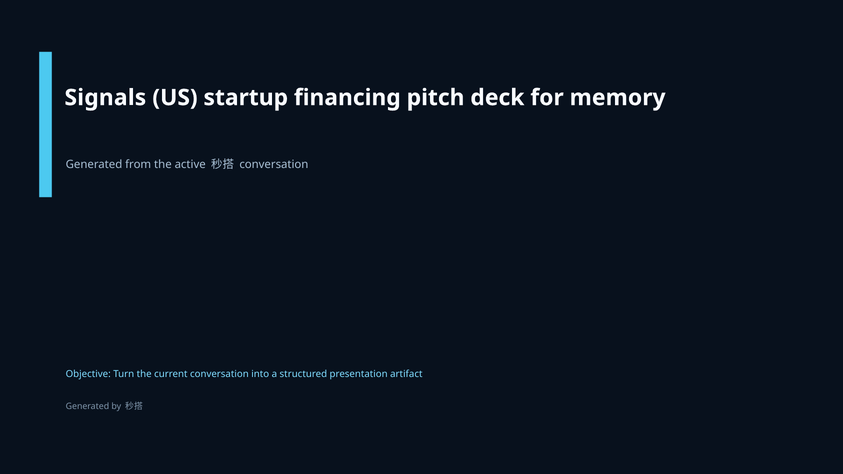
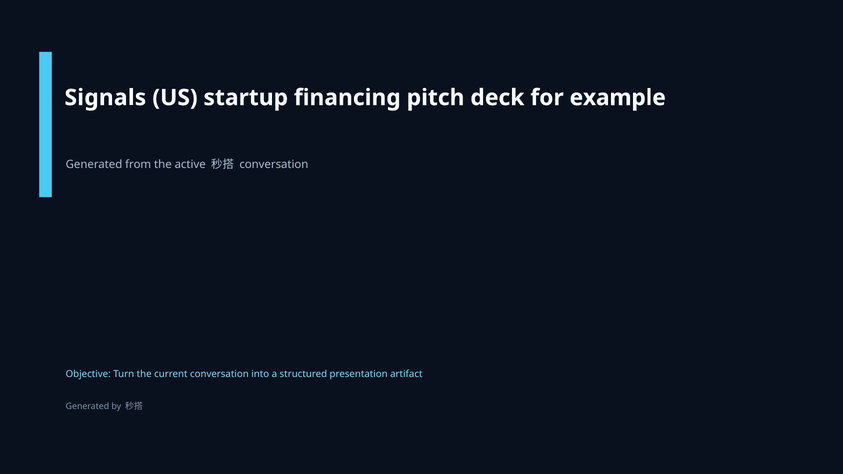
memory: memory -> example
